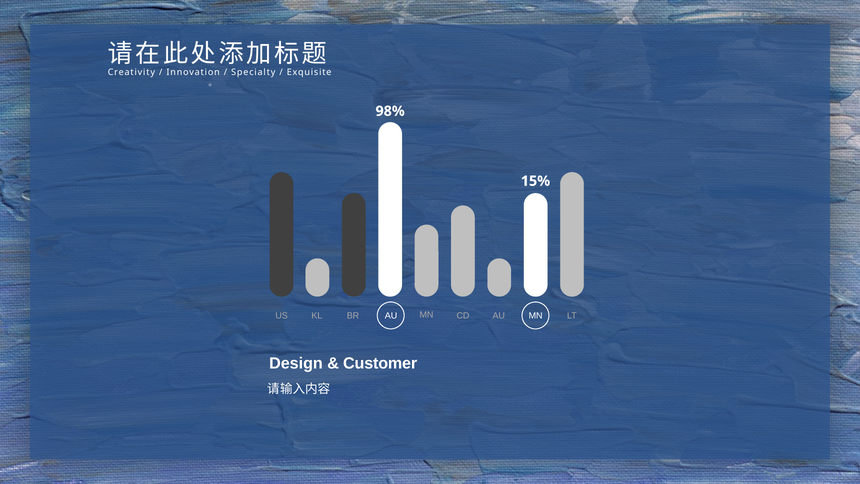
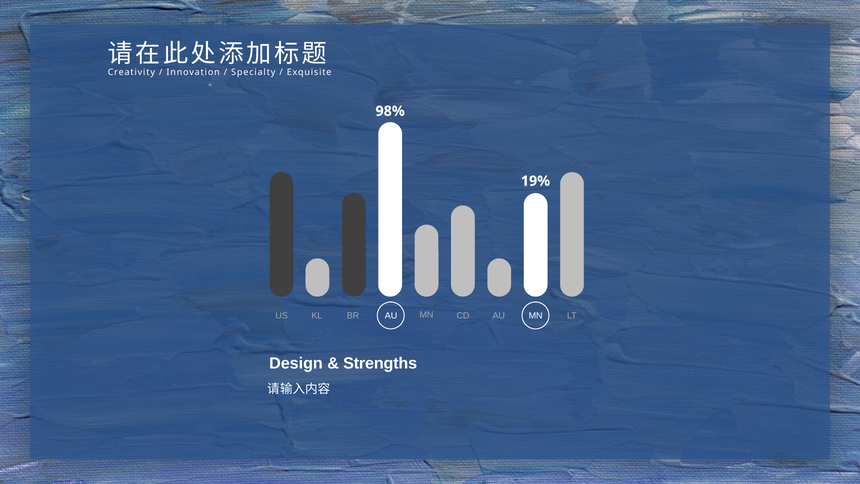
15%: 15% -> 19%
Customer: Customer -> Strengths
